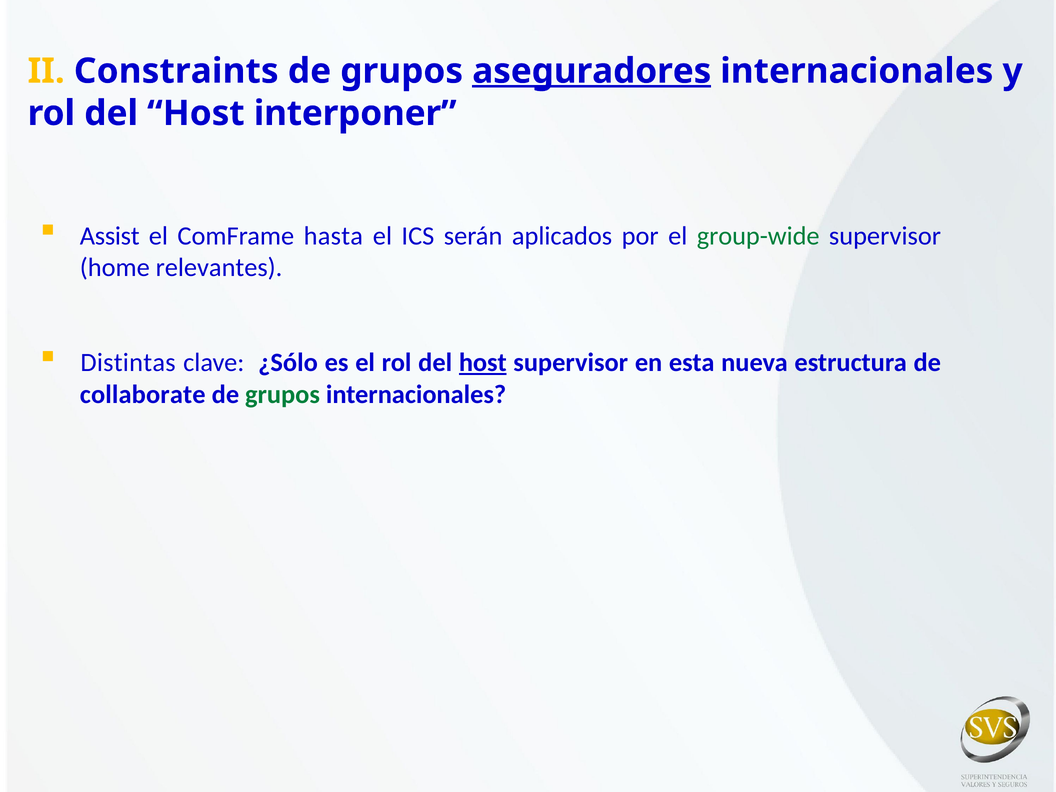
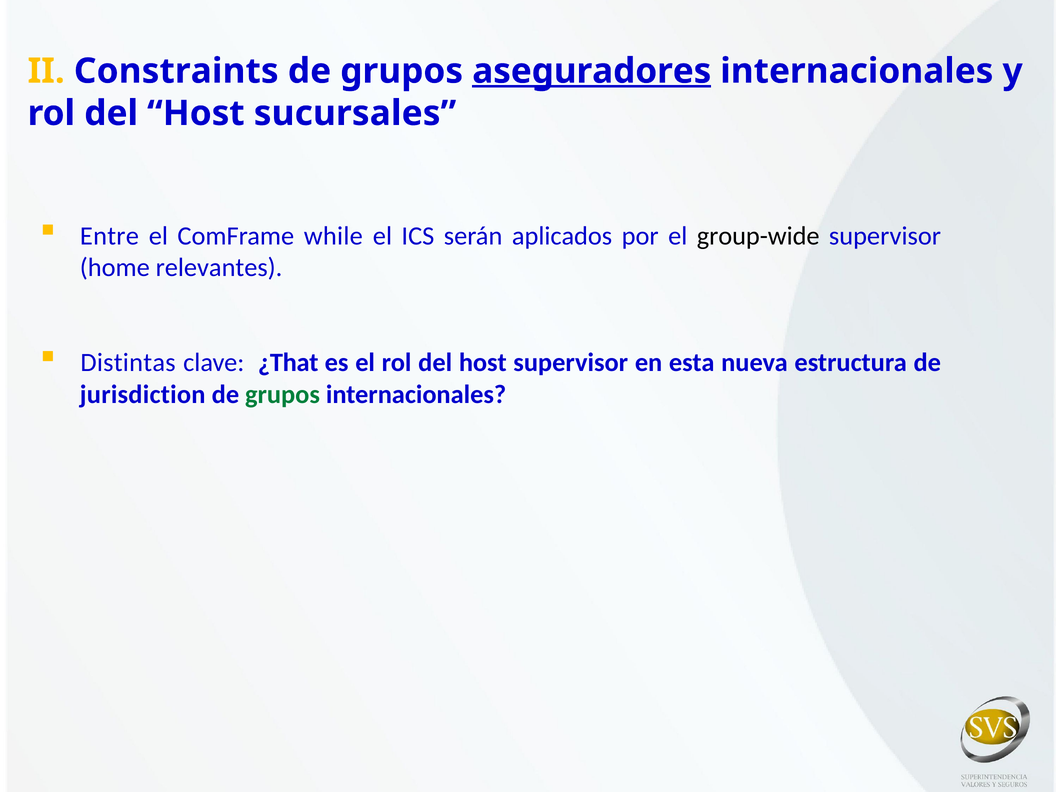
interponer: interponer -> sucursales
Assist: Assist -> Entre
hasta: hasta -> while
group-wide colour: green -> black
¿Sólo: ¿Sólo -> ¿That
host at (483, 363) underline: present -> none
collaborate: collaborate -> jurisdiction
